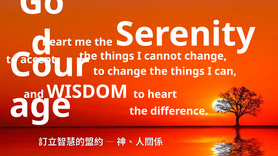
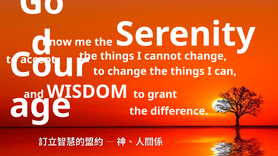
heart at (57, 42): heart -> know
to heart: heart -> grant
